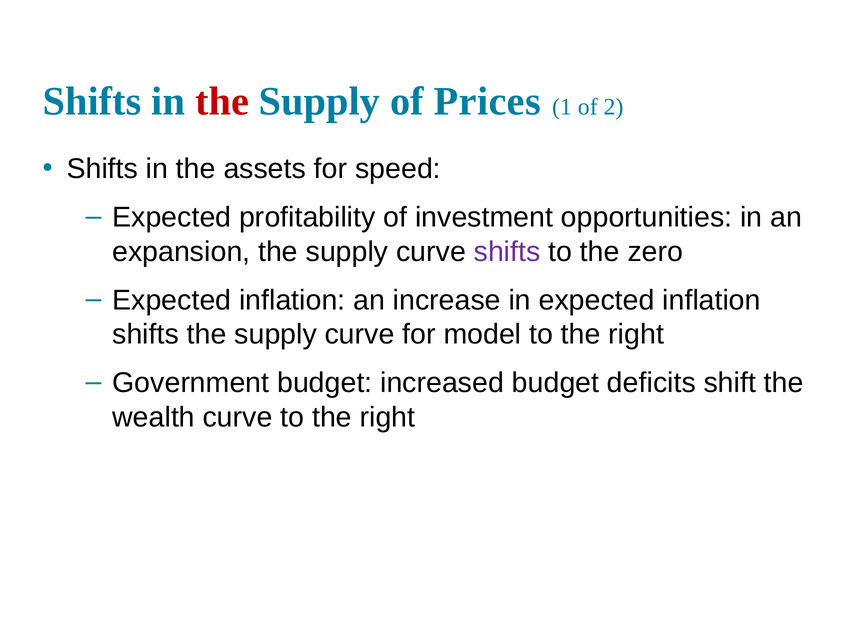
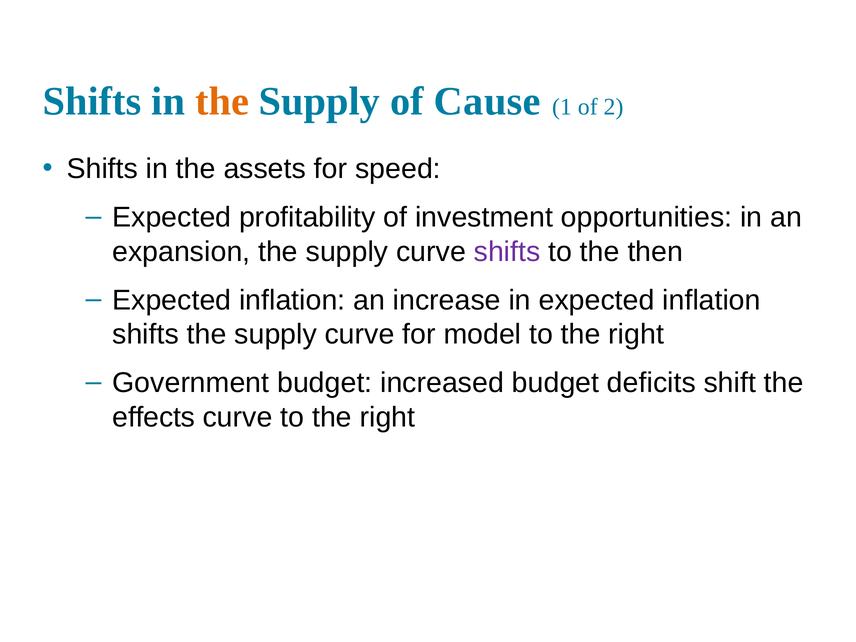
the at (222, 101) colour: red -> orange
Prices: Prices -> Cause
zero: zero -> then
wealth: wealth -> effects
